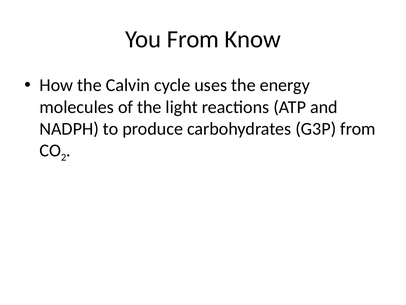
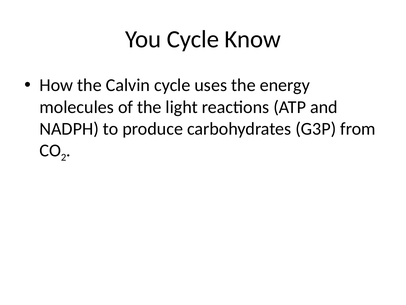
You From: From -> Cycle
